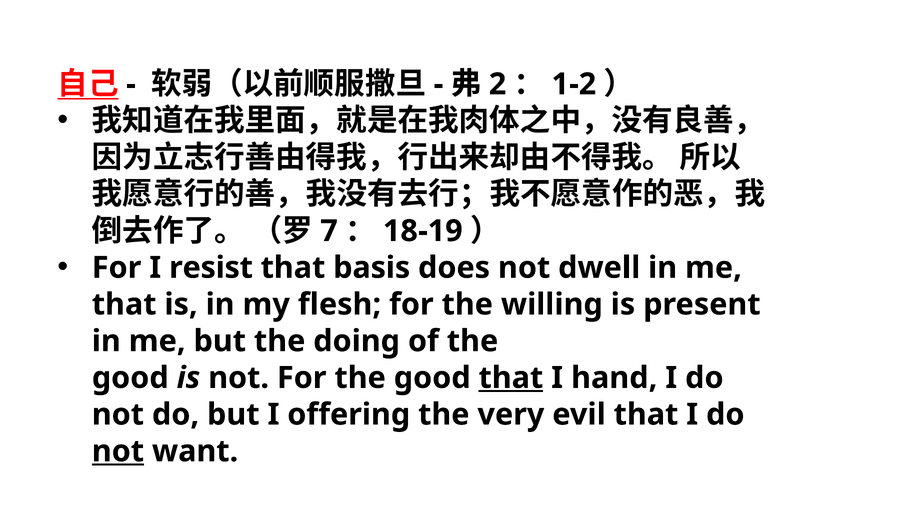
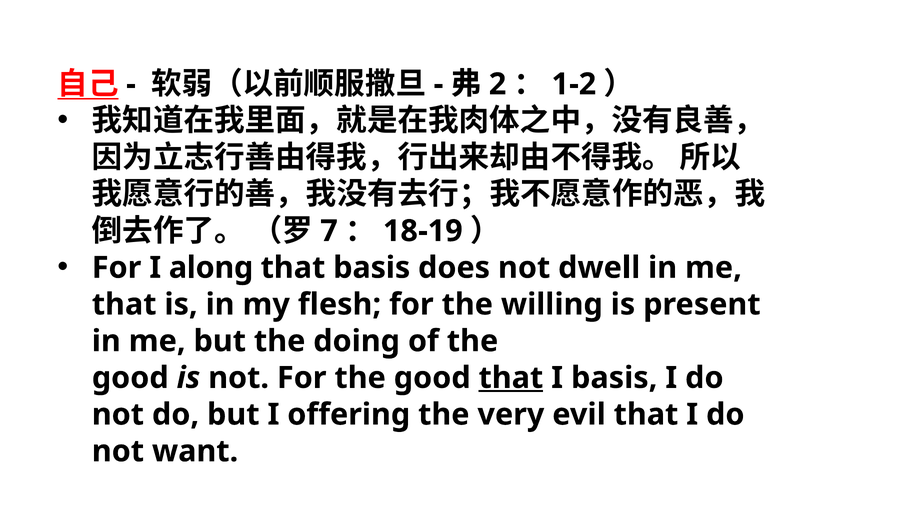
resist: resist -> along
I hand: hand -> basis
not at (118, 451) underline: present -> none
